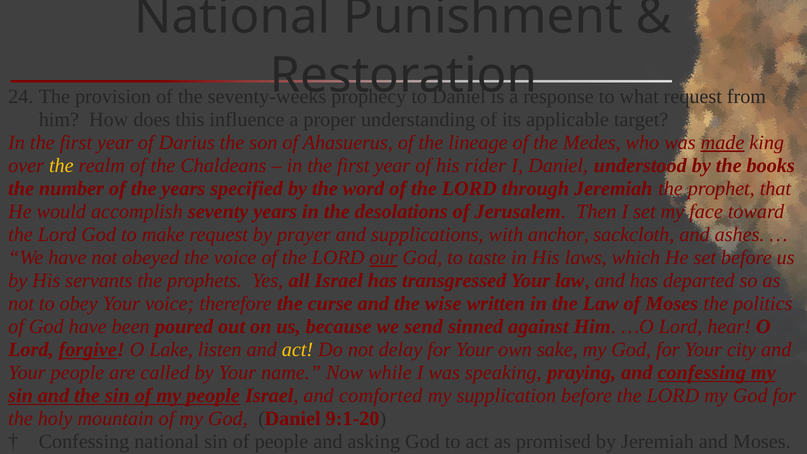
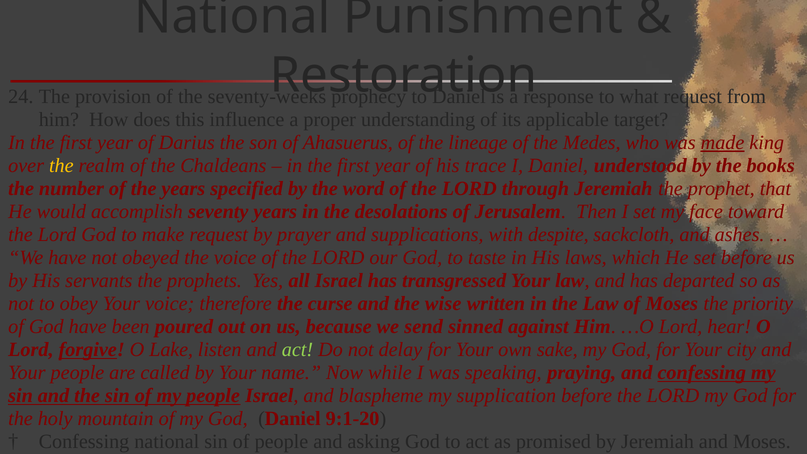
rider: rider -> trace
anchor: anchor -> despite
our underline: present -> none
politics: politics -> priority
act at (297, 350) colour: yellow -> light green
comforted: comforted -> blaspheme
